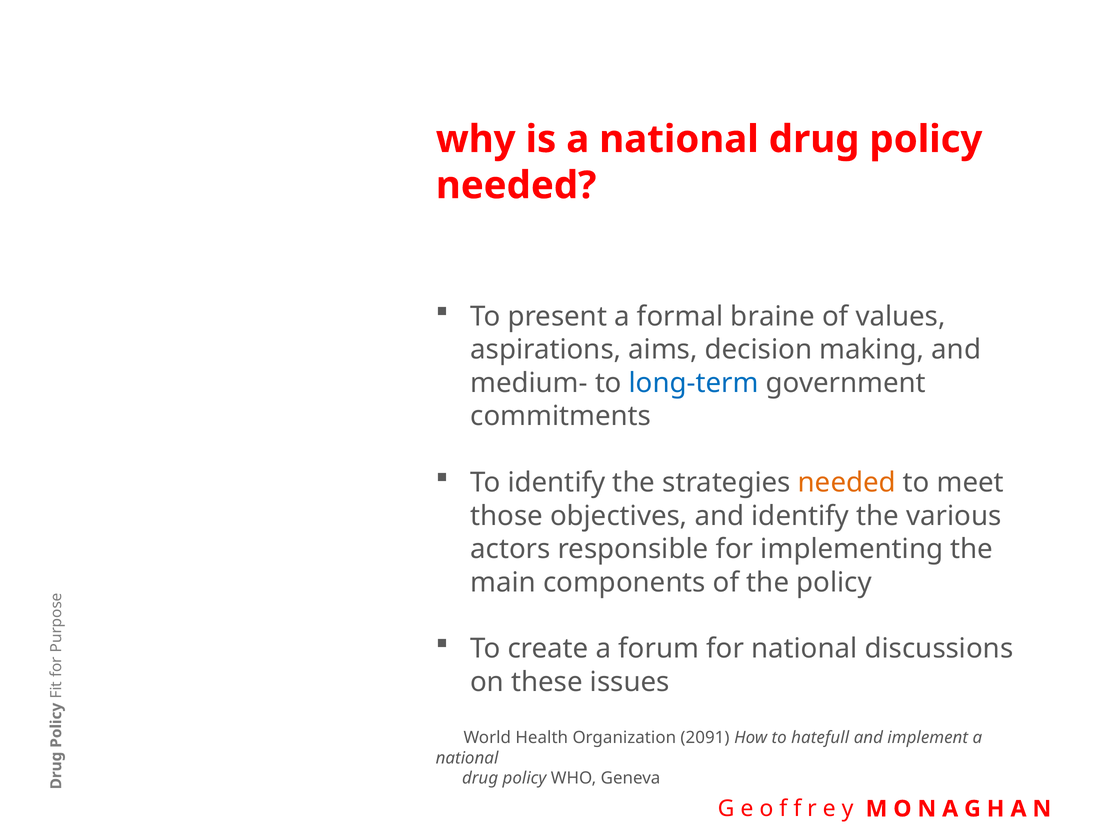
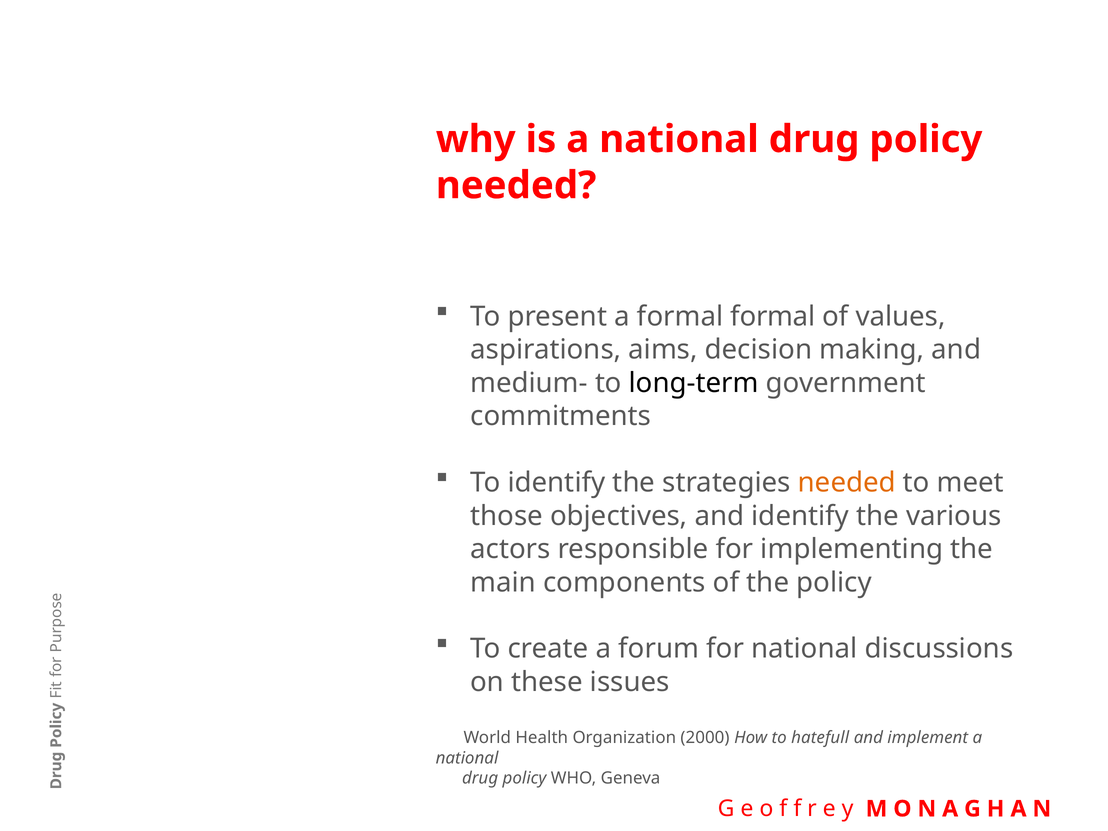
formal braine: braine -> formal
long-term colour: blue -> black
2091: 2091 -> 2000
